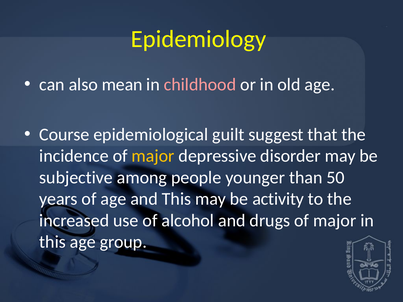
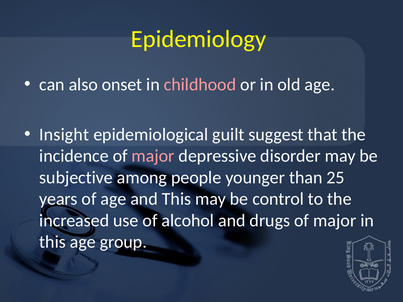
mean: mean -> onset
Course: Course -> Insight
major at (153, 156) colour: yellow -> pink
50: 50 -> 25
activity: activity -> control
